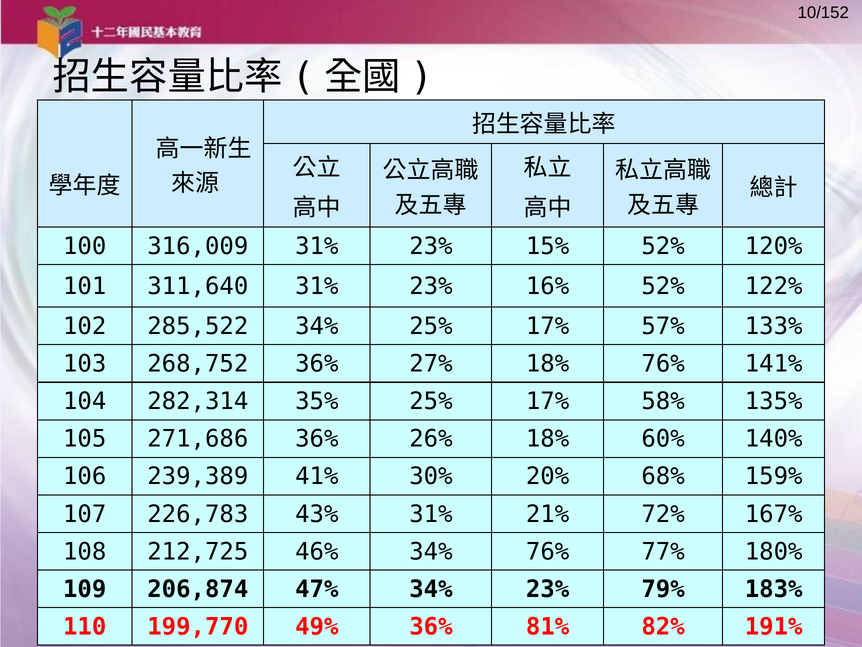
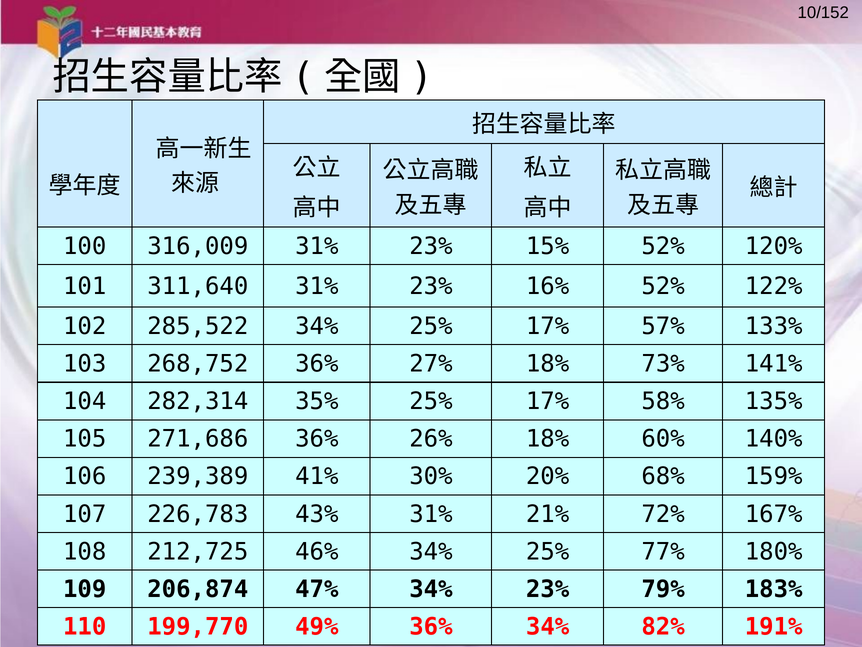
18% 76%: 76% -> 73%
46% 34% 76%: 76% -> 25%
36% 81%: 81% -> 34%
